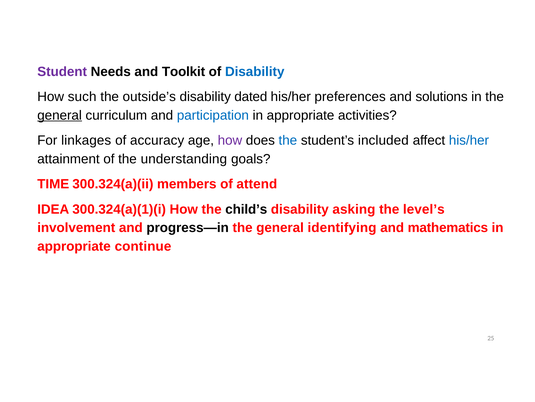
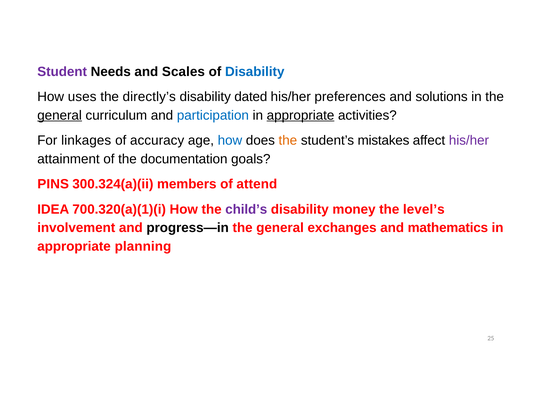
Toolkit: Toolkit -> Scales
such: such -> uses
outside’s: outside’s -> directly’s
appropriate at (301, 115) underline: none -> present
how at (230, 140) colour: purple -> blue
the at (288, 140) colour: blue -> orange
included: included -> mistakes
his/her at (469, 140) colour: blue -> purple
understanding: understanding -> documentation
TIME: TIME -> PINS
300.324(a)(1)(i: 300.324(a)(1)(i -> 700.320(a)(1)(i
child’s colour: black -> purple
asking: asking -> money
identifying: identifying -> exchanges
continue: continue -> planning
